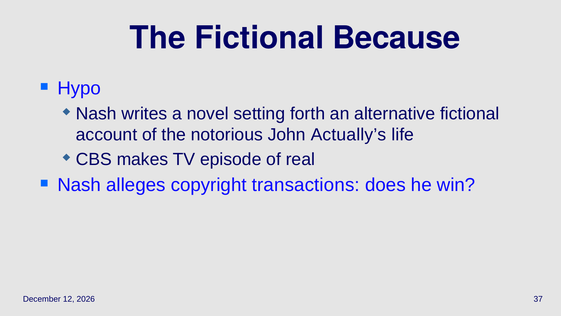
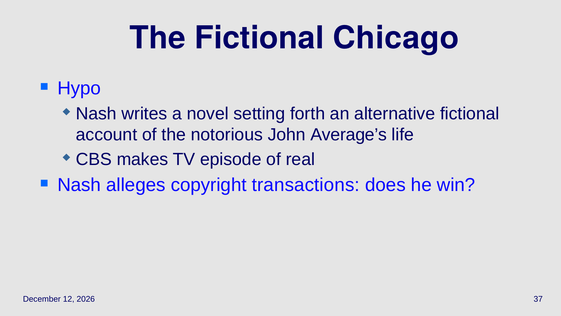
Because: Because -> Chicago
Actually’s: Actually’s -> Average’s
